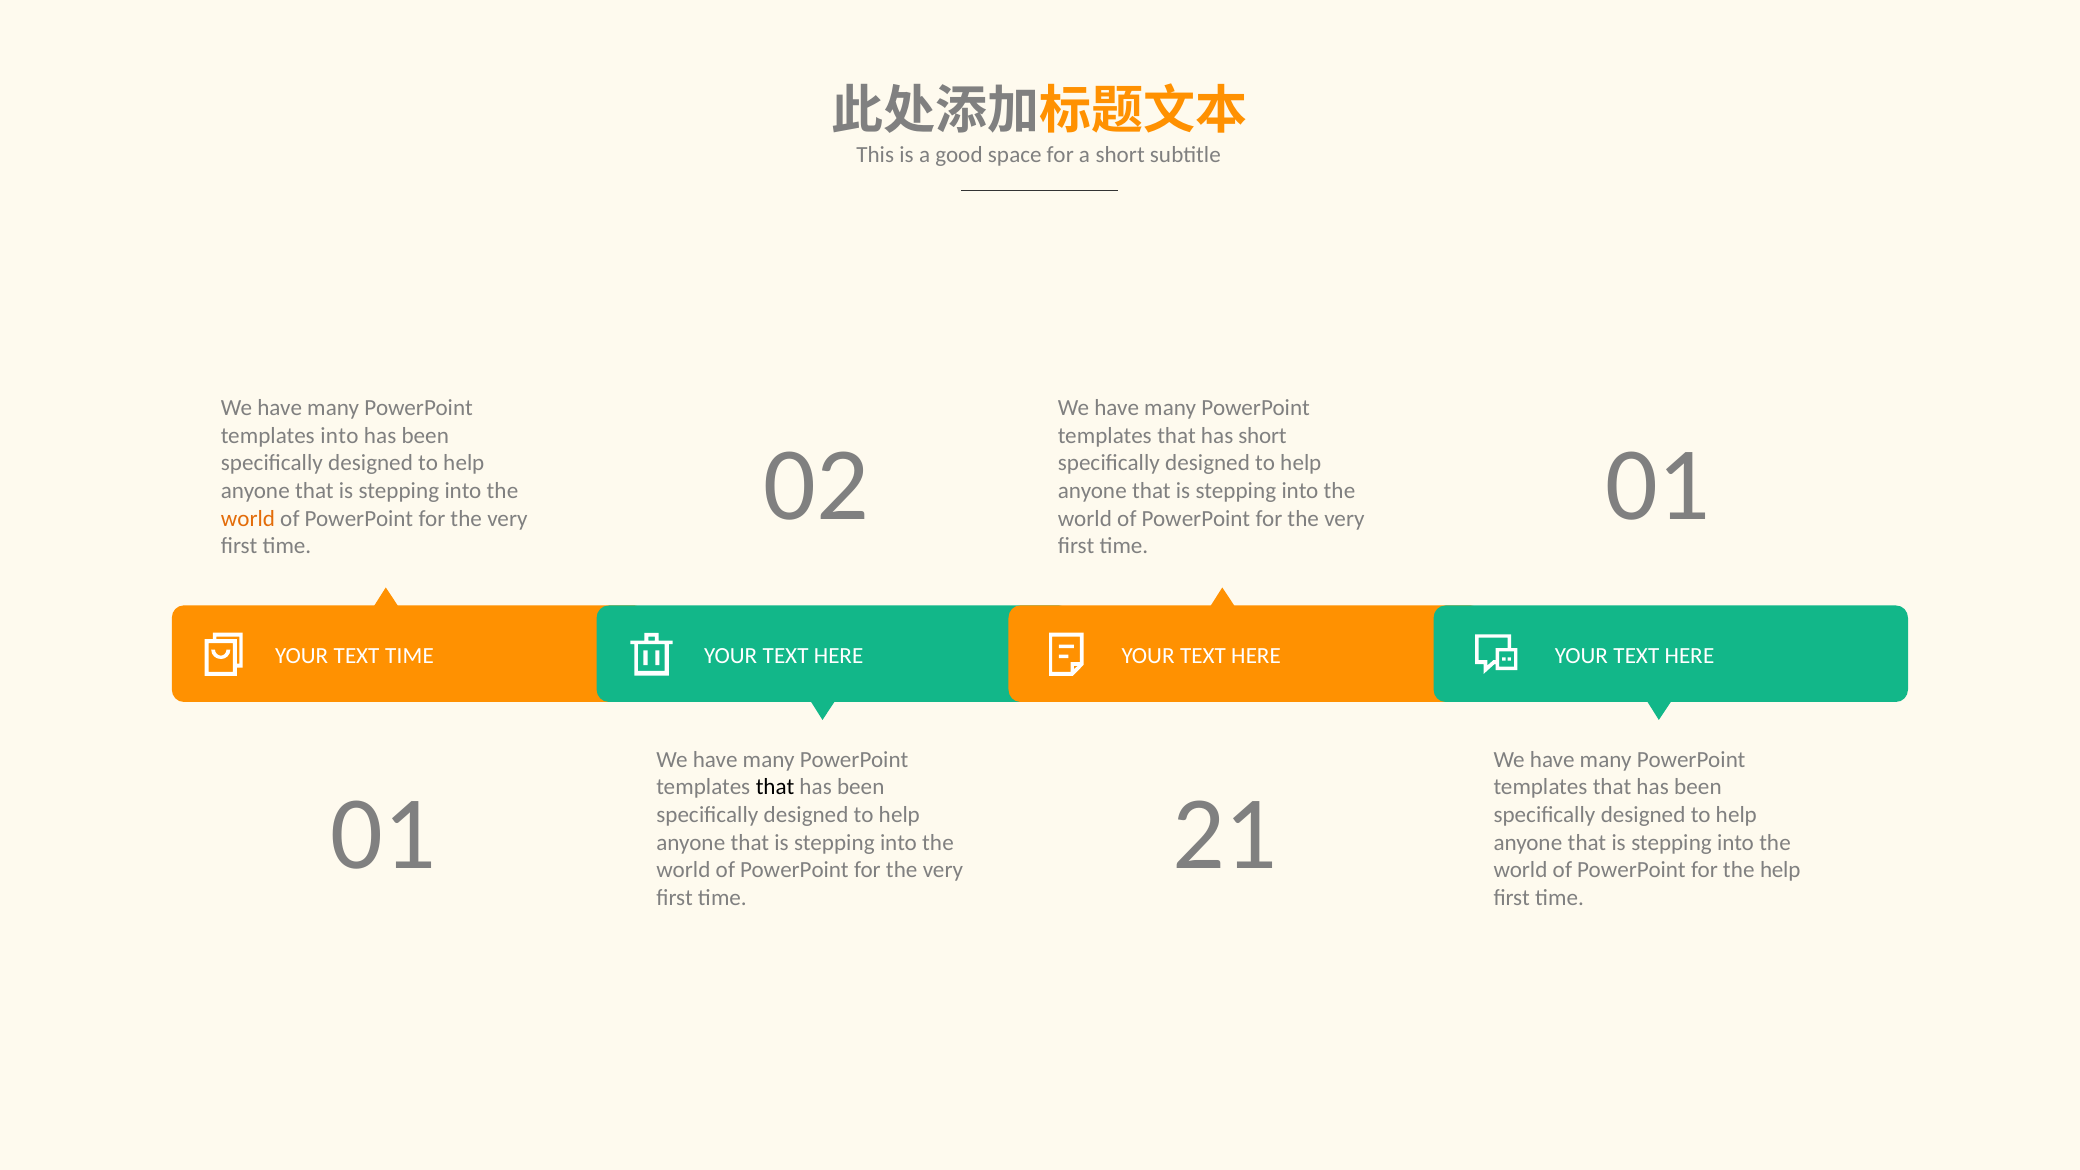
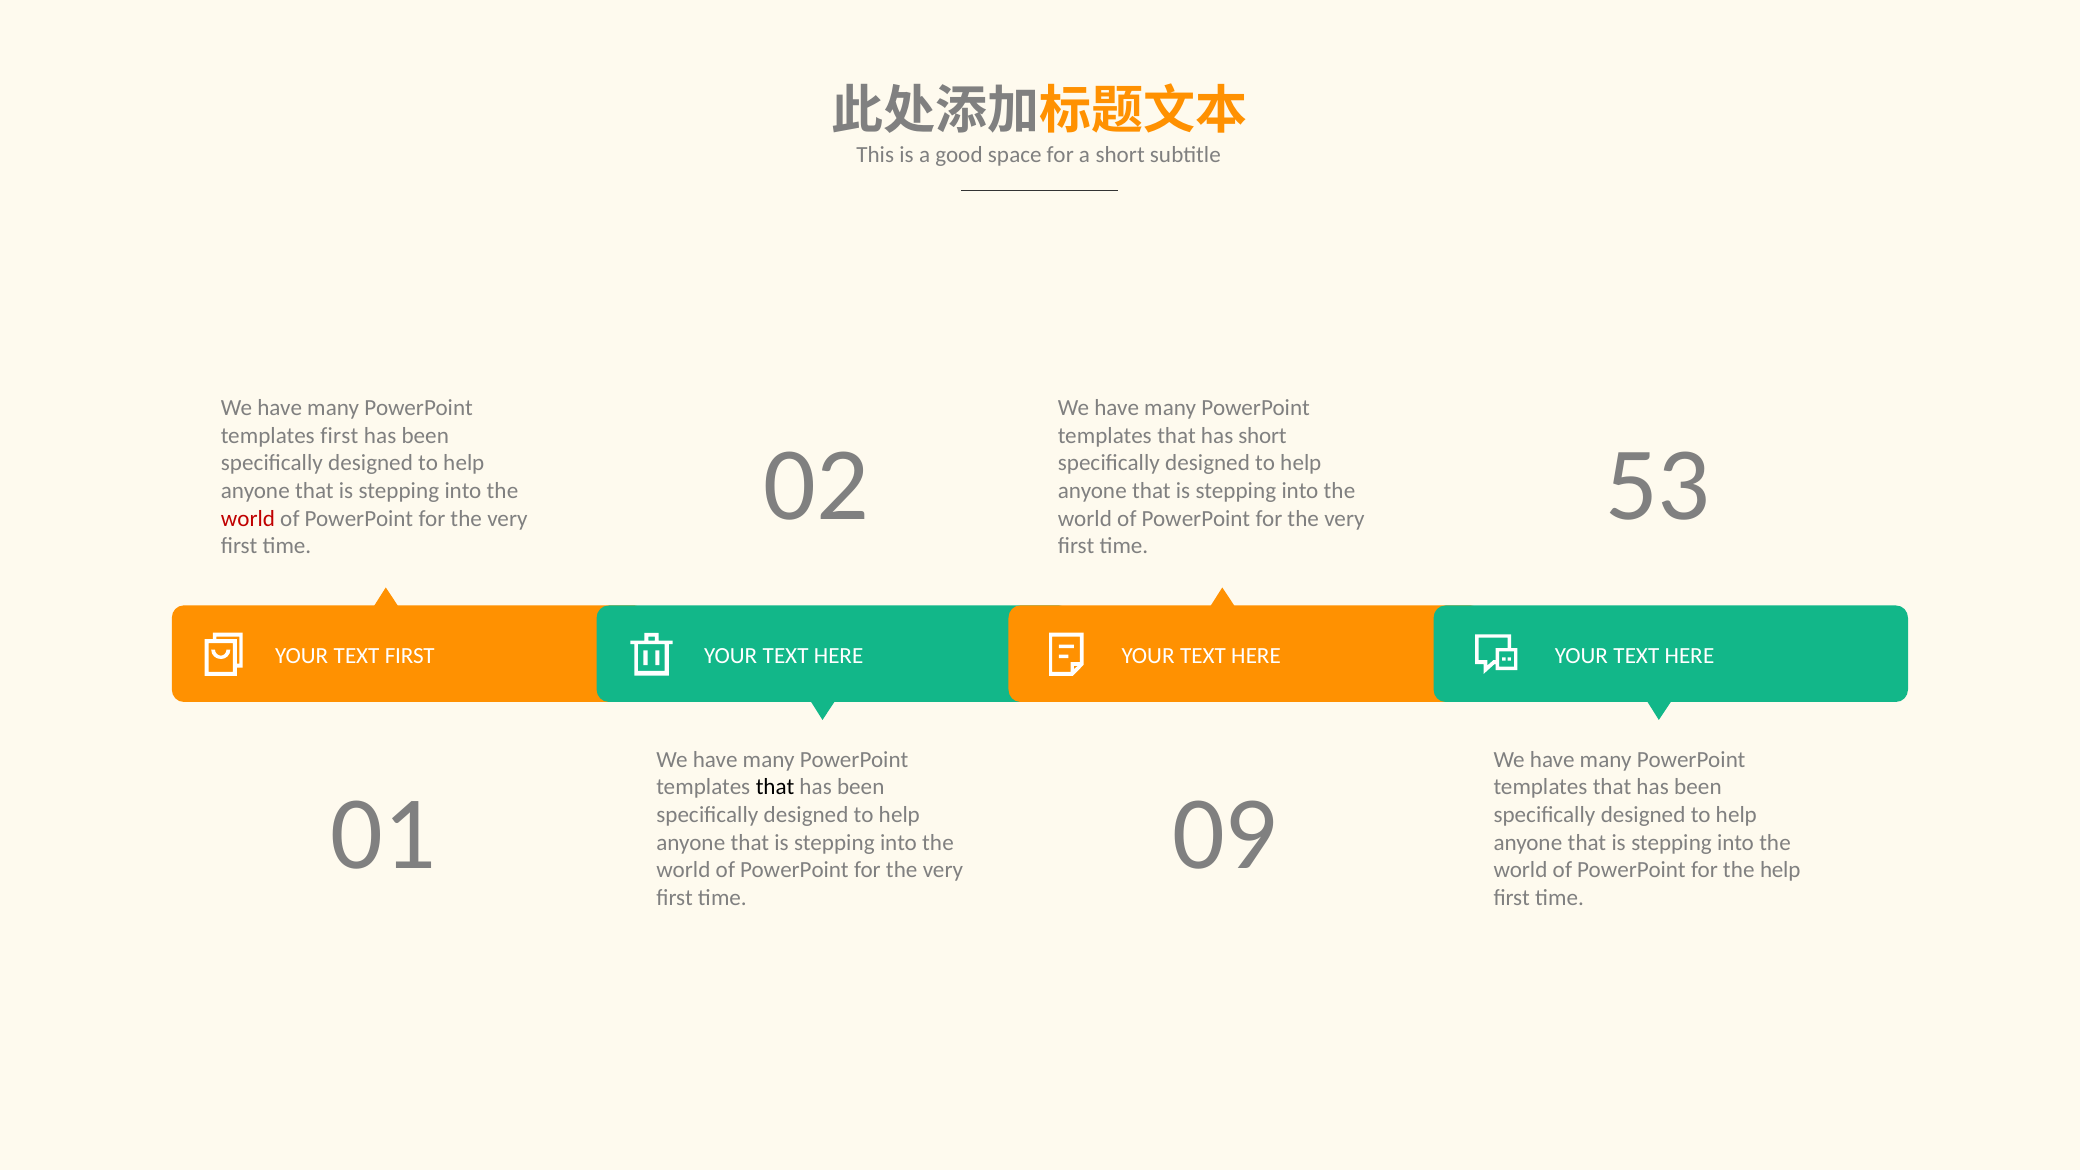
templates into: into -> first
02 01: 01 -> 53
world at (248, 519) colour: orange -> red
TEXT TIME: TIME -> FIRST
21: 21 -> 09
